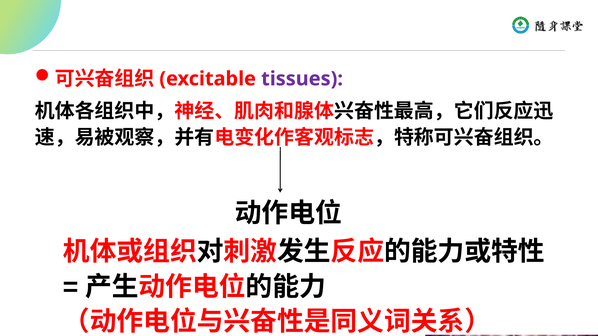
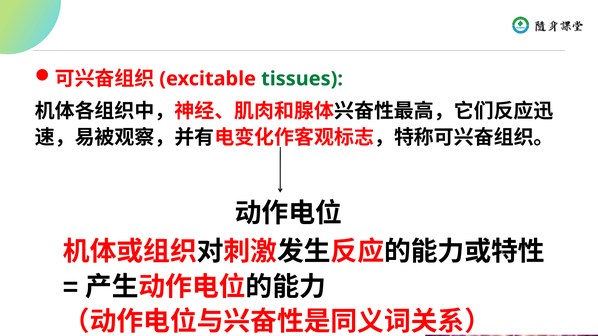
tissues colour: purple -> green
